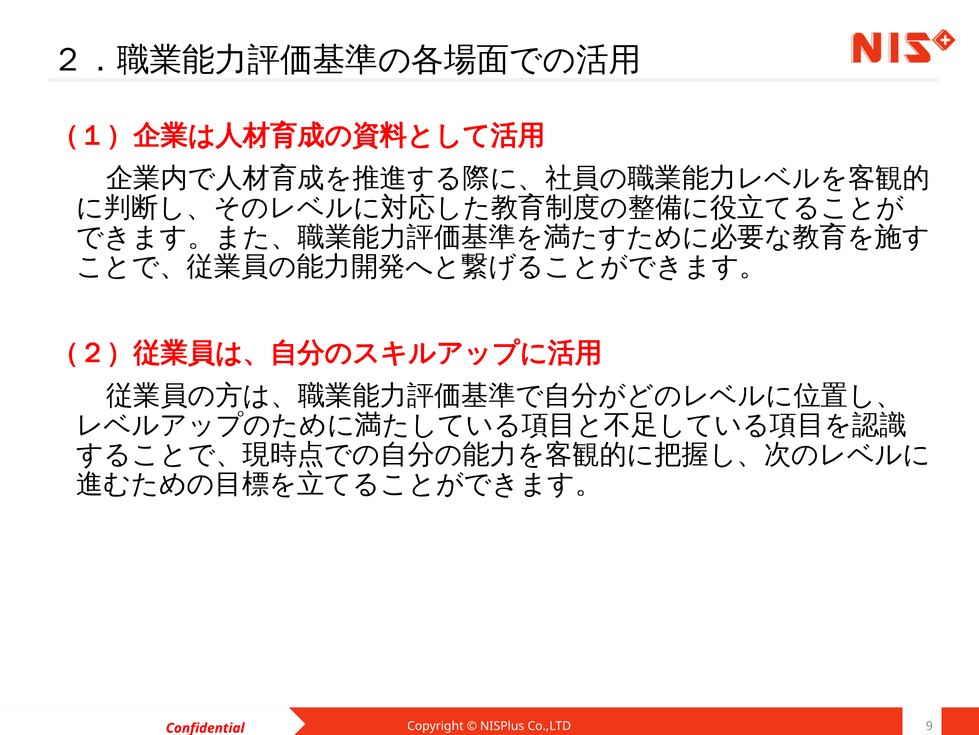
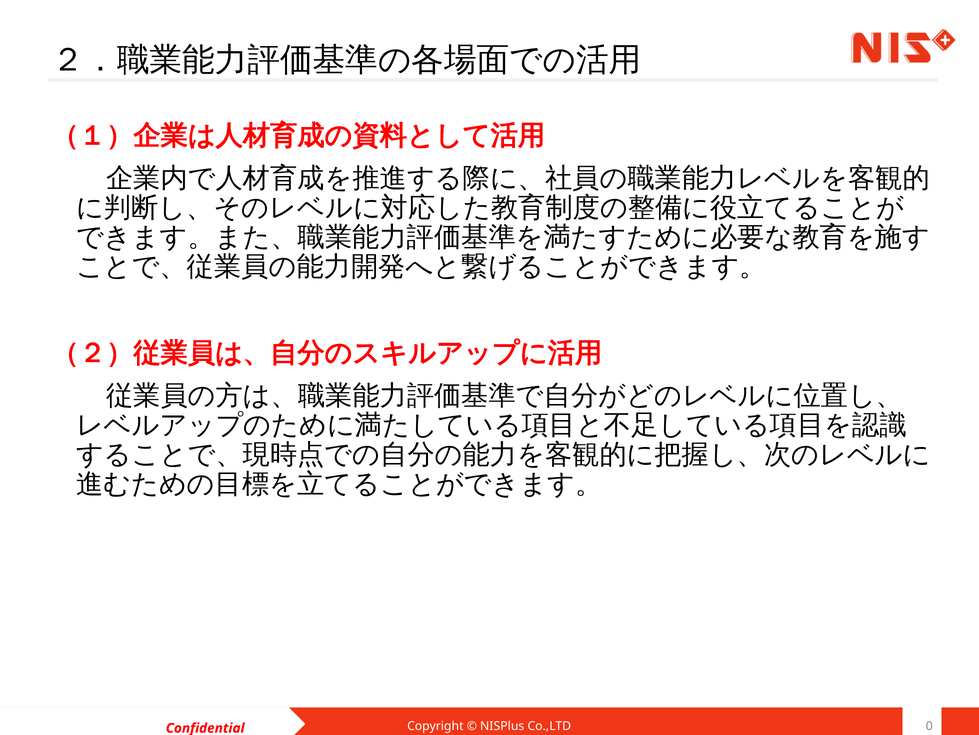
9: 9 -> 0
